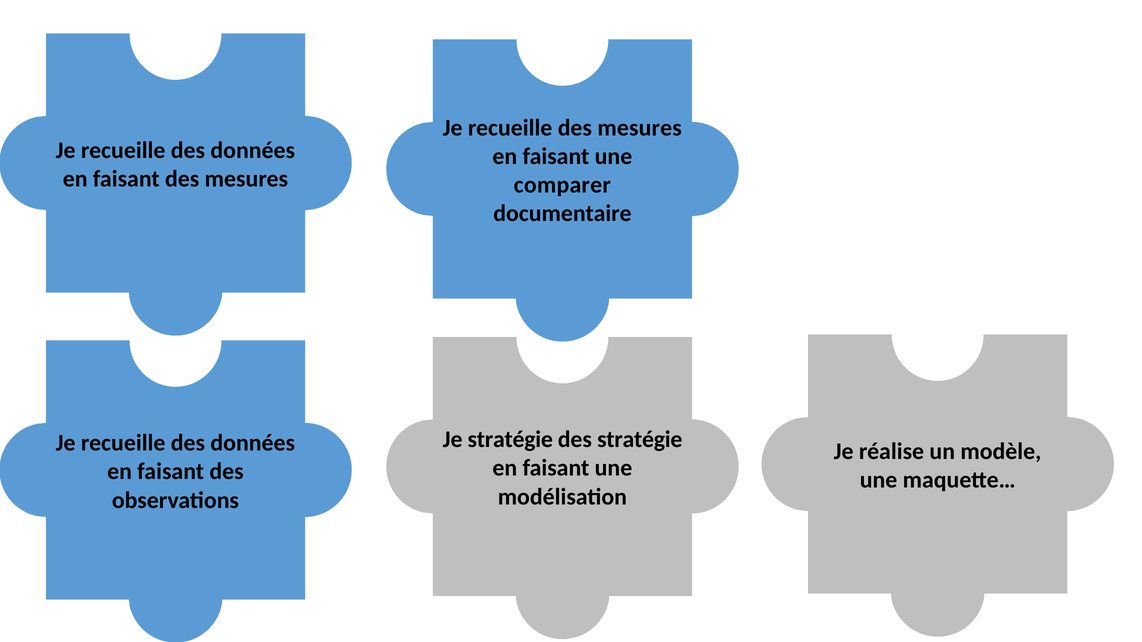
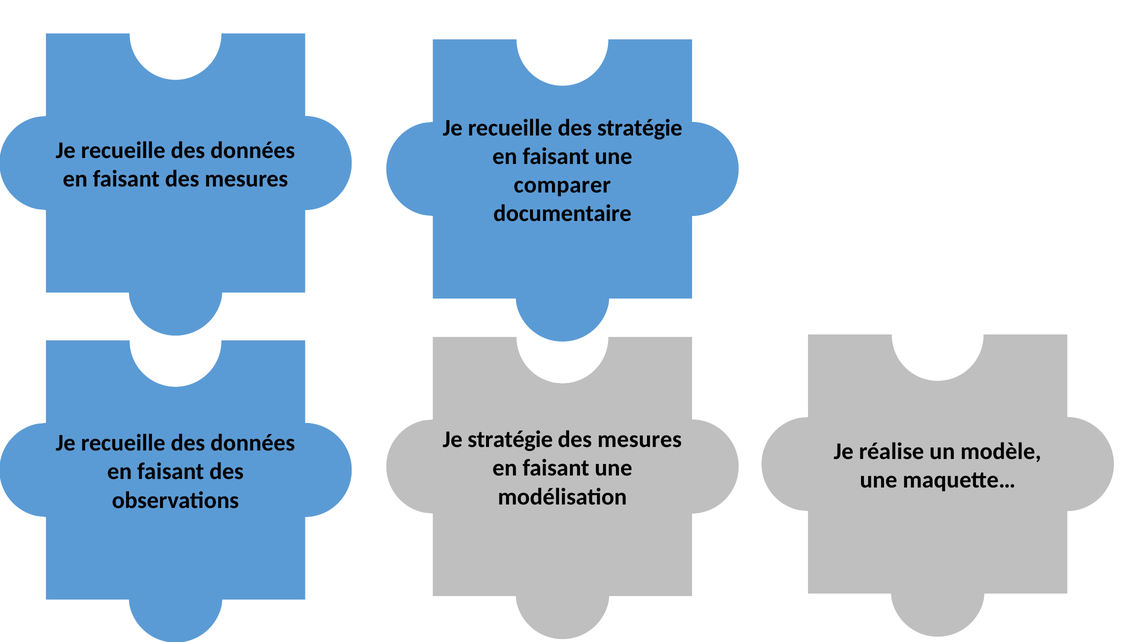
recueille des mesures: mesures -> stratégie
stratégie at (640, 440): stratégie -> mesures
